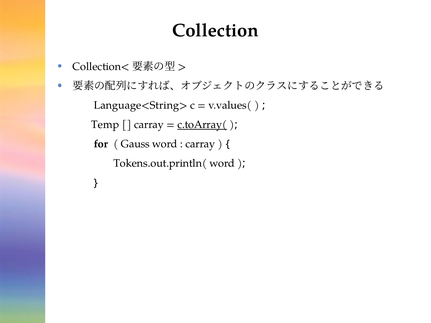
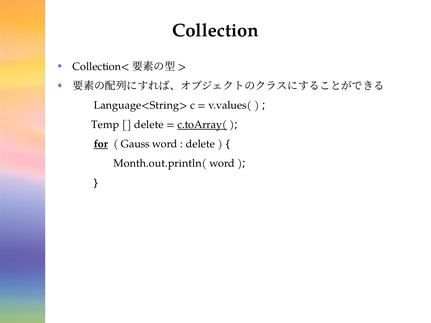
carray at (149, 125): carray -> delete
for underline: none -> present
carray at (200, 144): carray -> delete
Tokens.out.println(: Tokens.out.println( -> Month.out.println(
